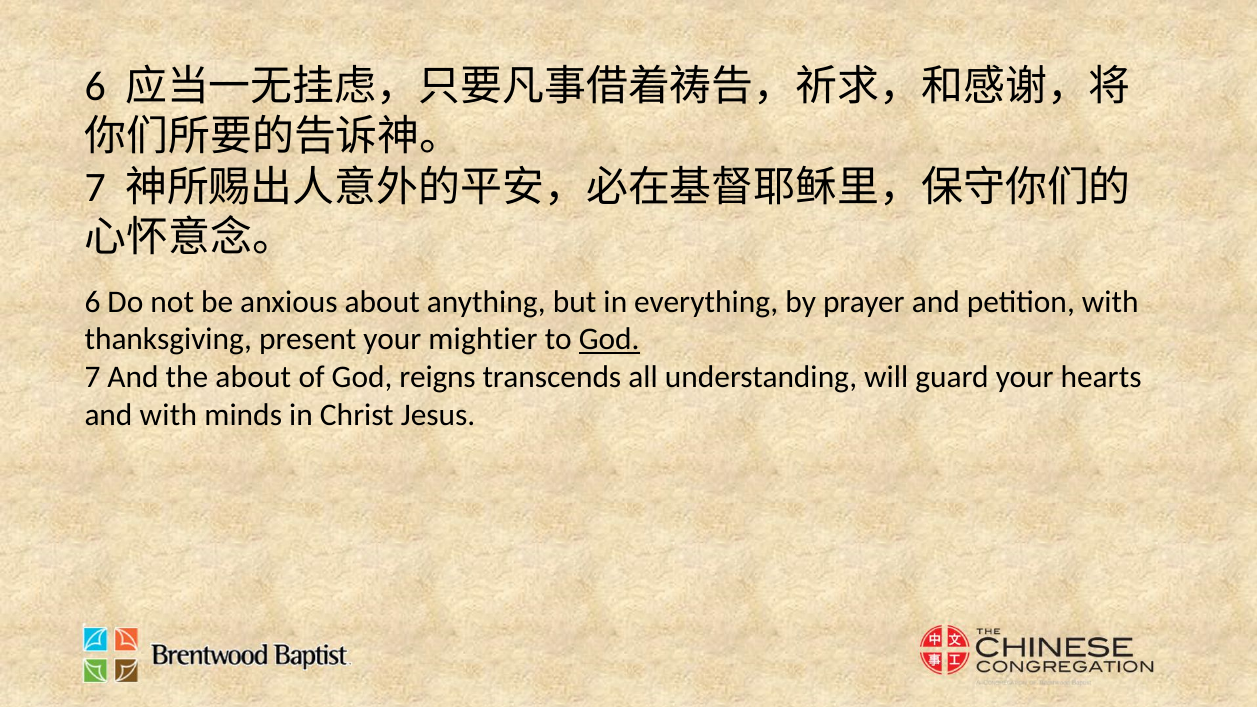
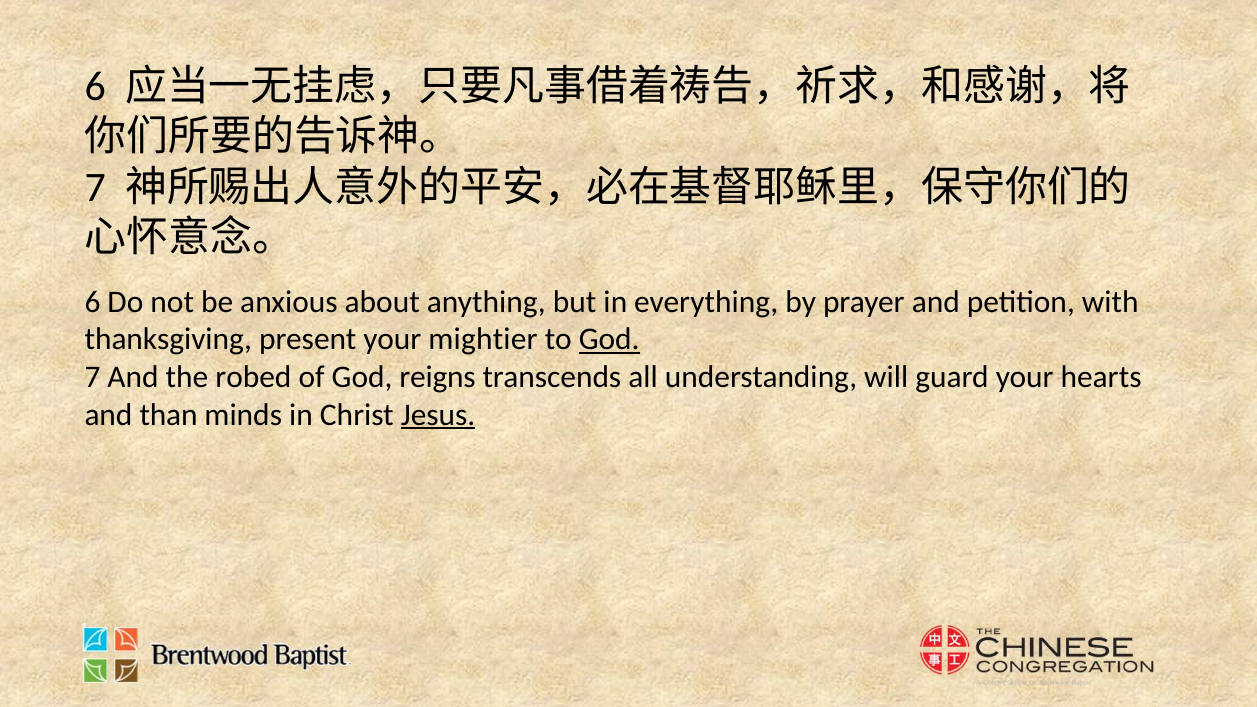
the about: about -> robed
and with: with -> than
Jesus underline: none -> present
